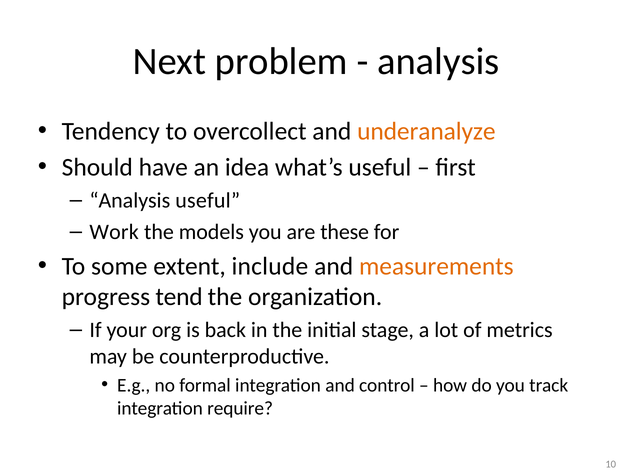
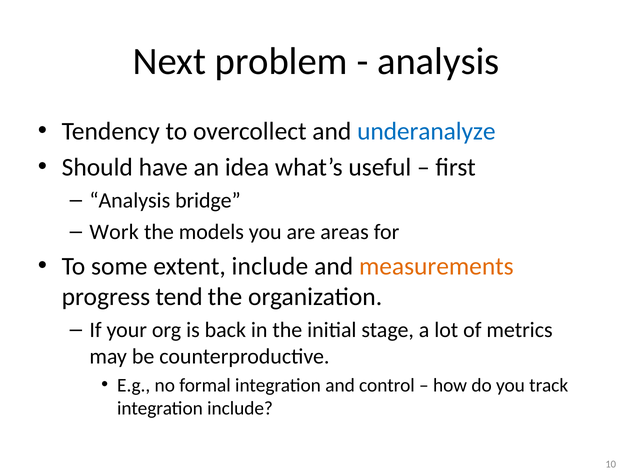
underanalyze colour: orange -> blue
Analysis useful: useful -> bridge
these: these -> areas
integration require: require -> include
